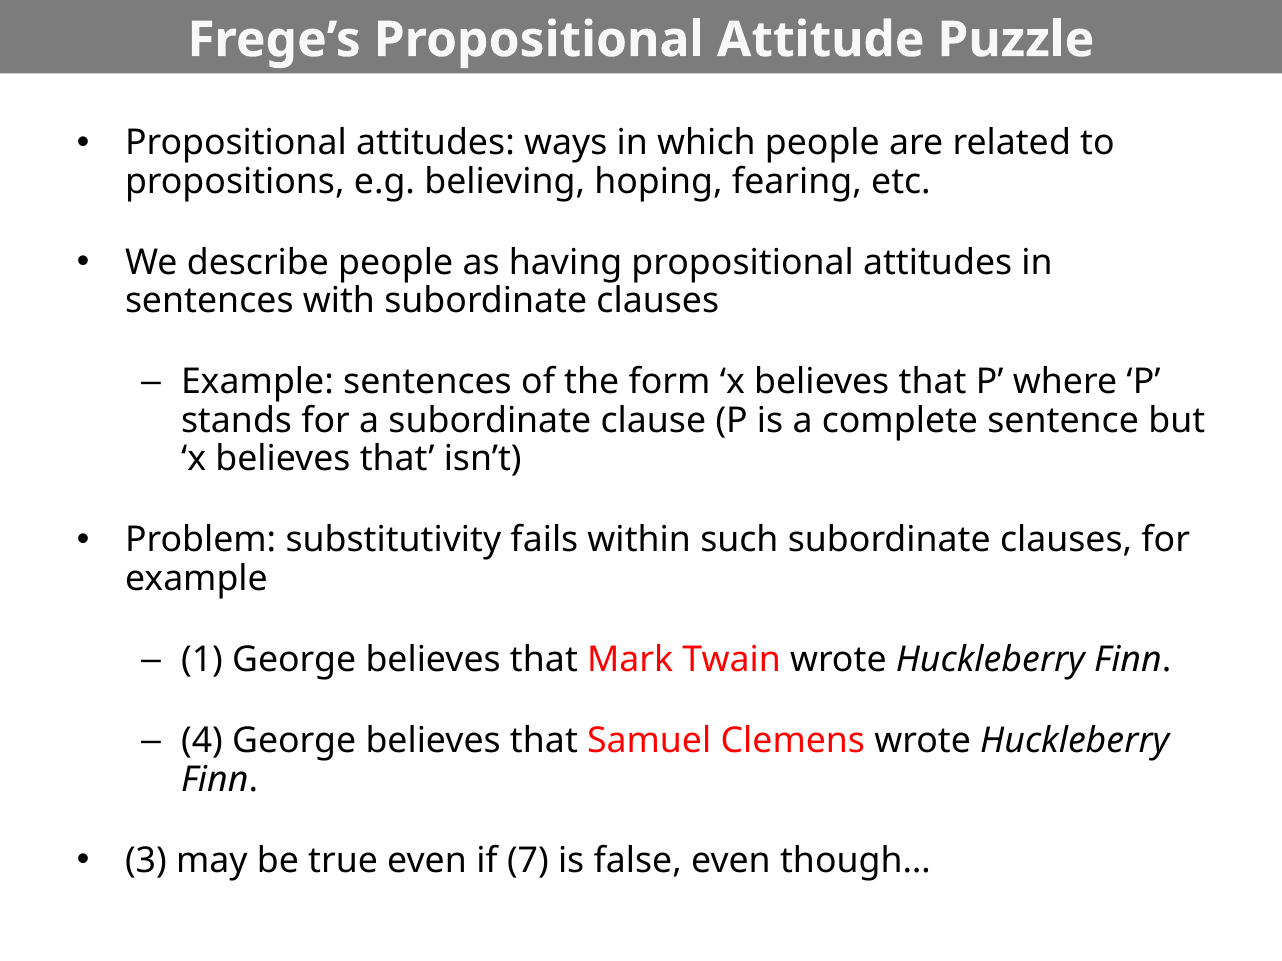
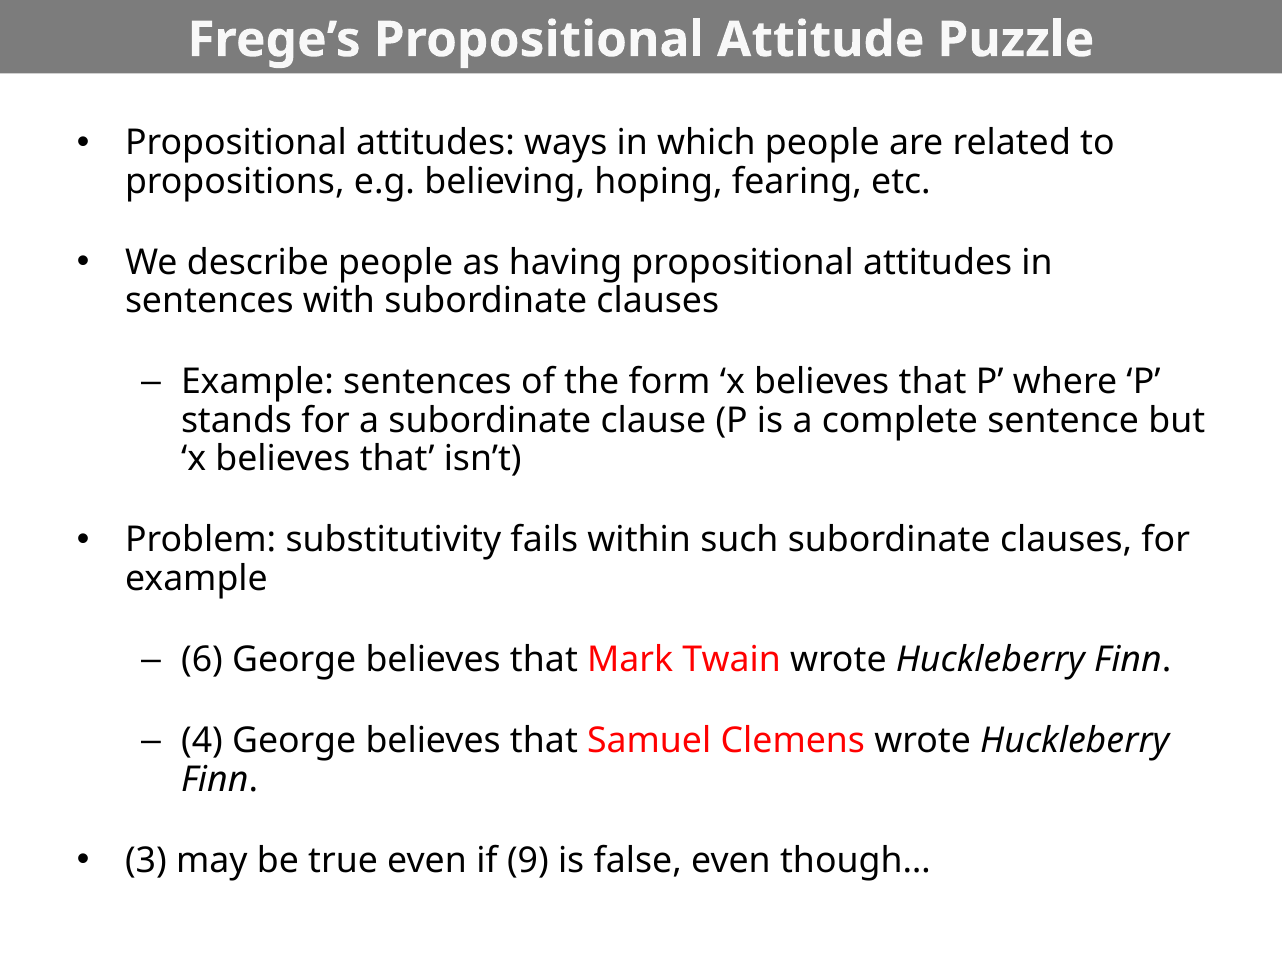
1: 1 -> 6
7: 7 -> 9
